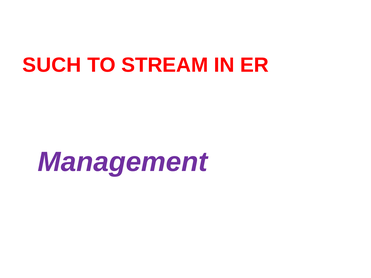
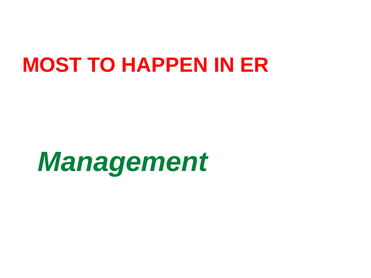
SUCH: SUCH -> MOST
STREAM: STREAM -> HAPPEN
Management colour: purple -> green
